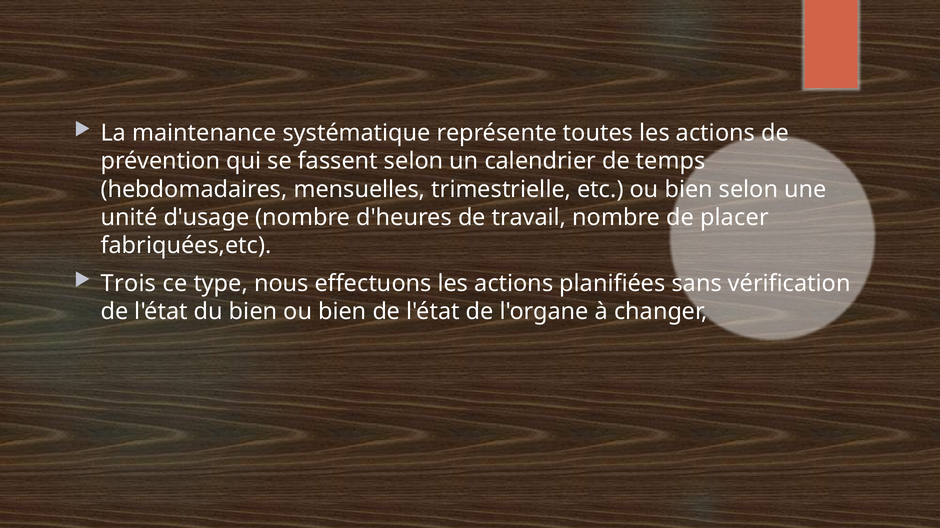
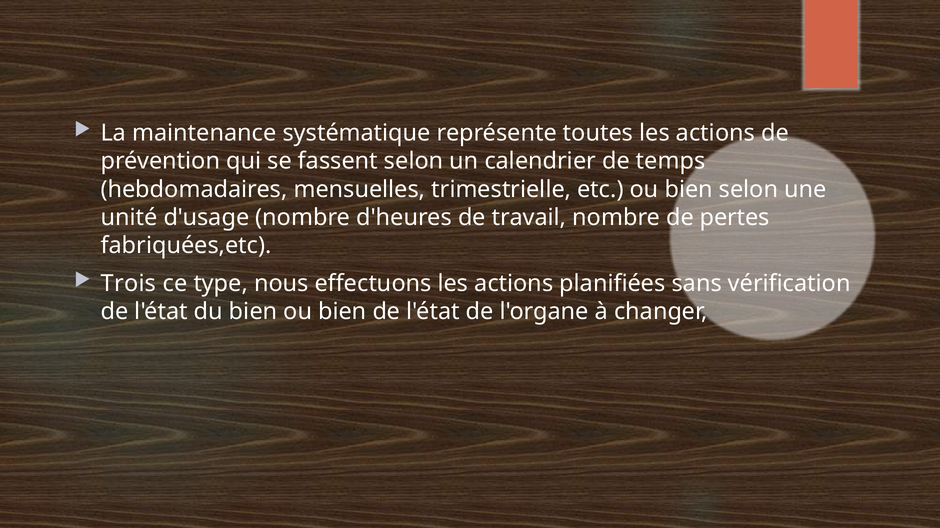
placer: placer -> pertes
